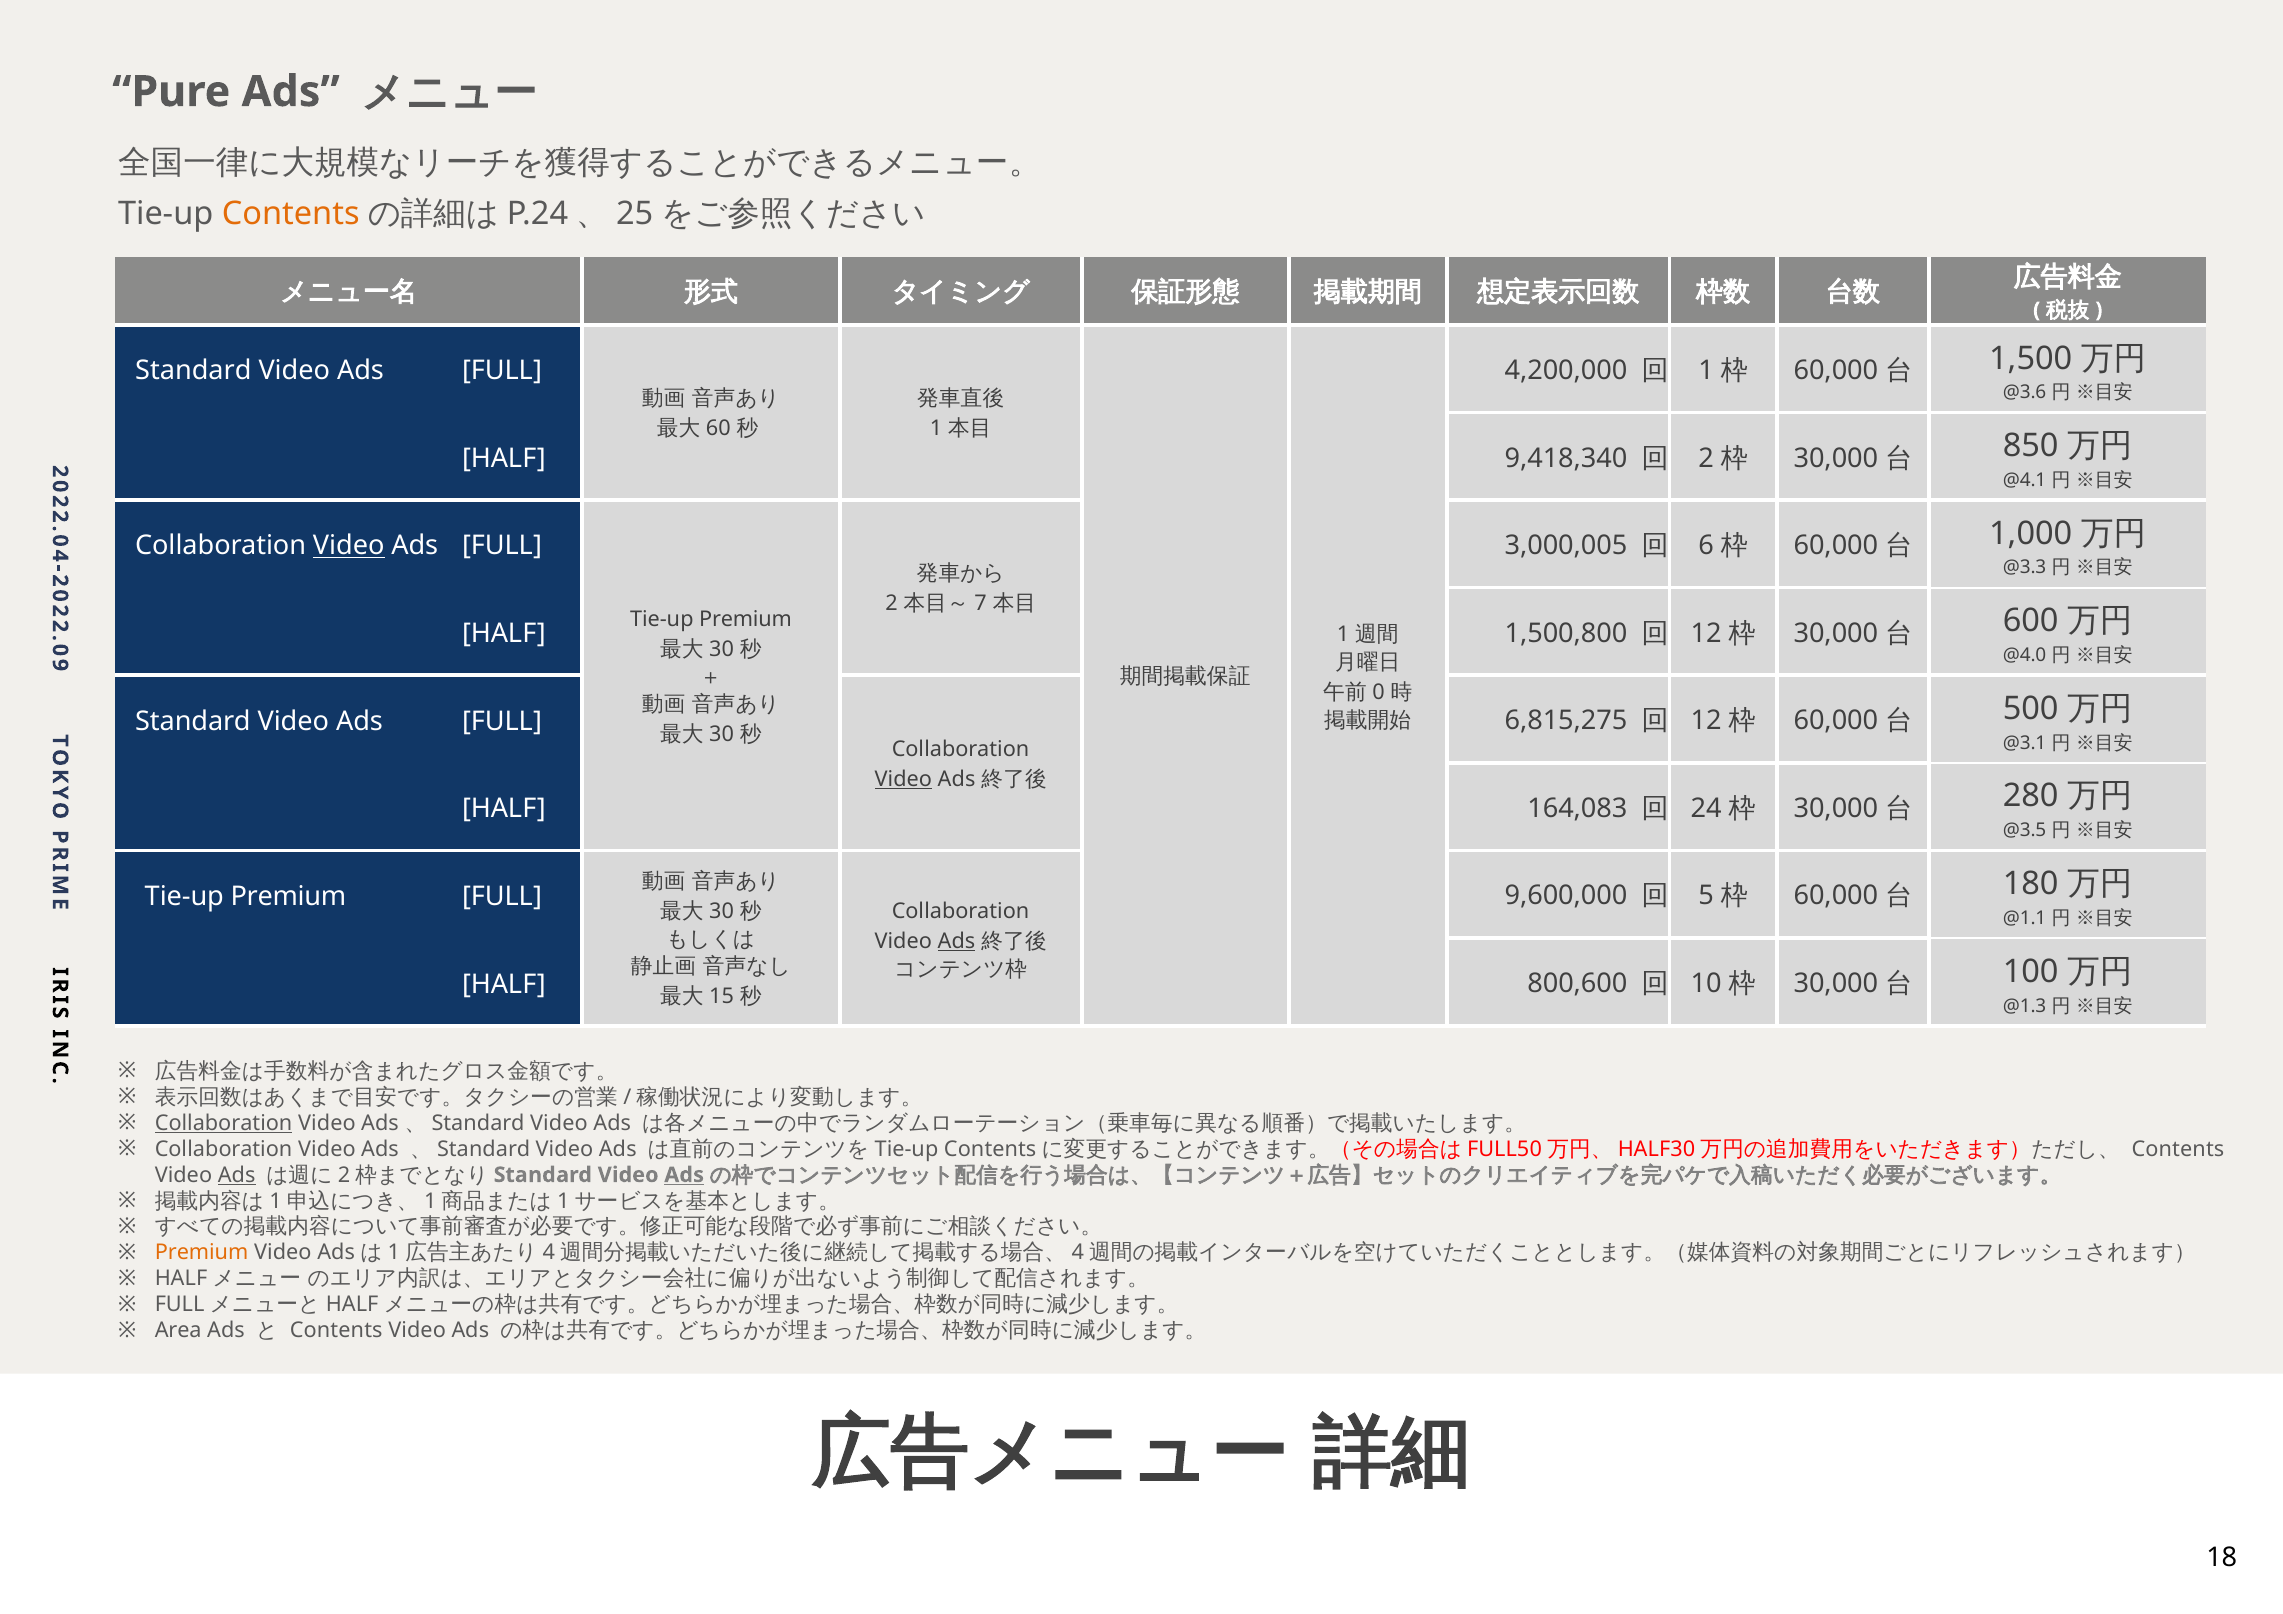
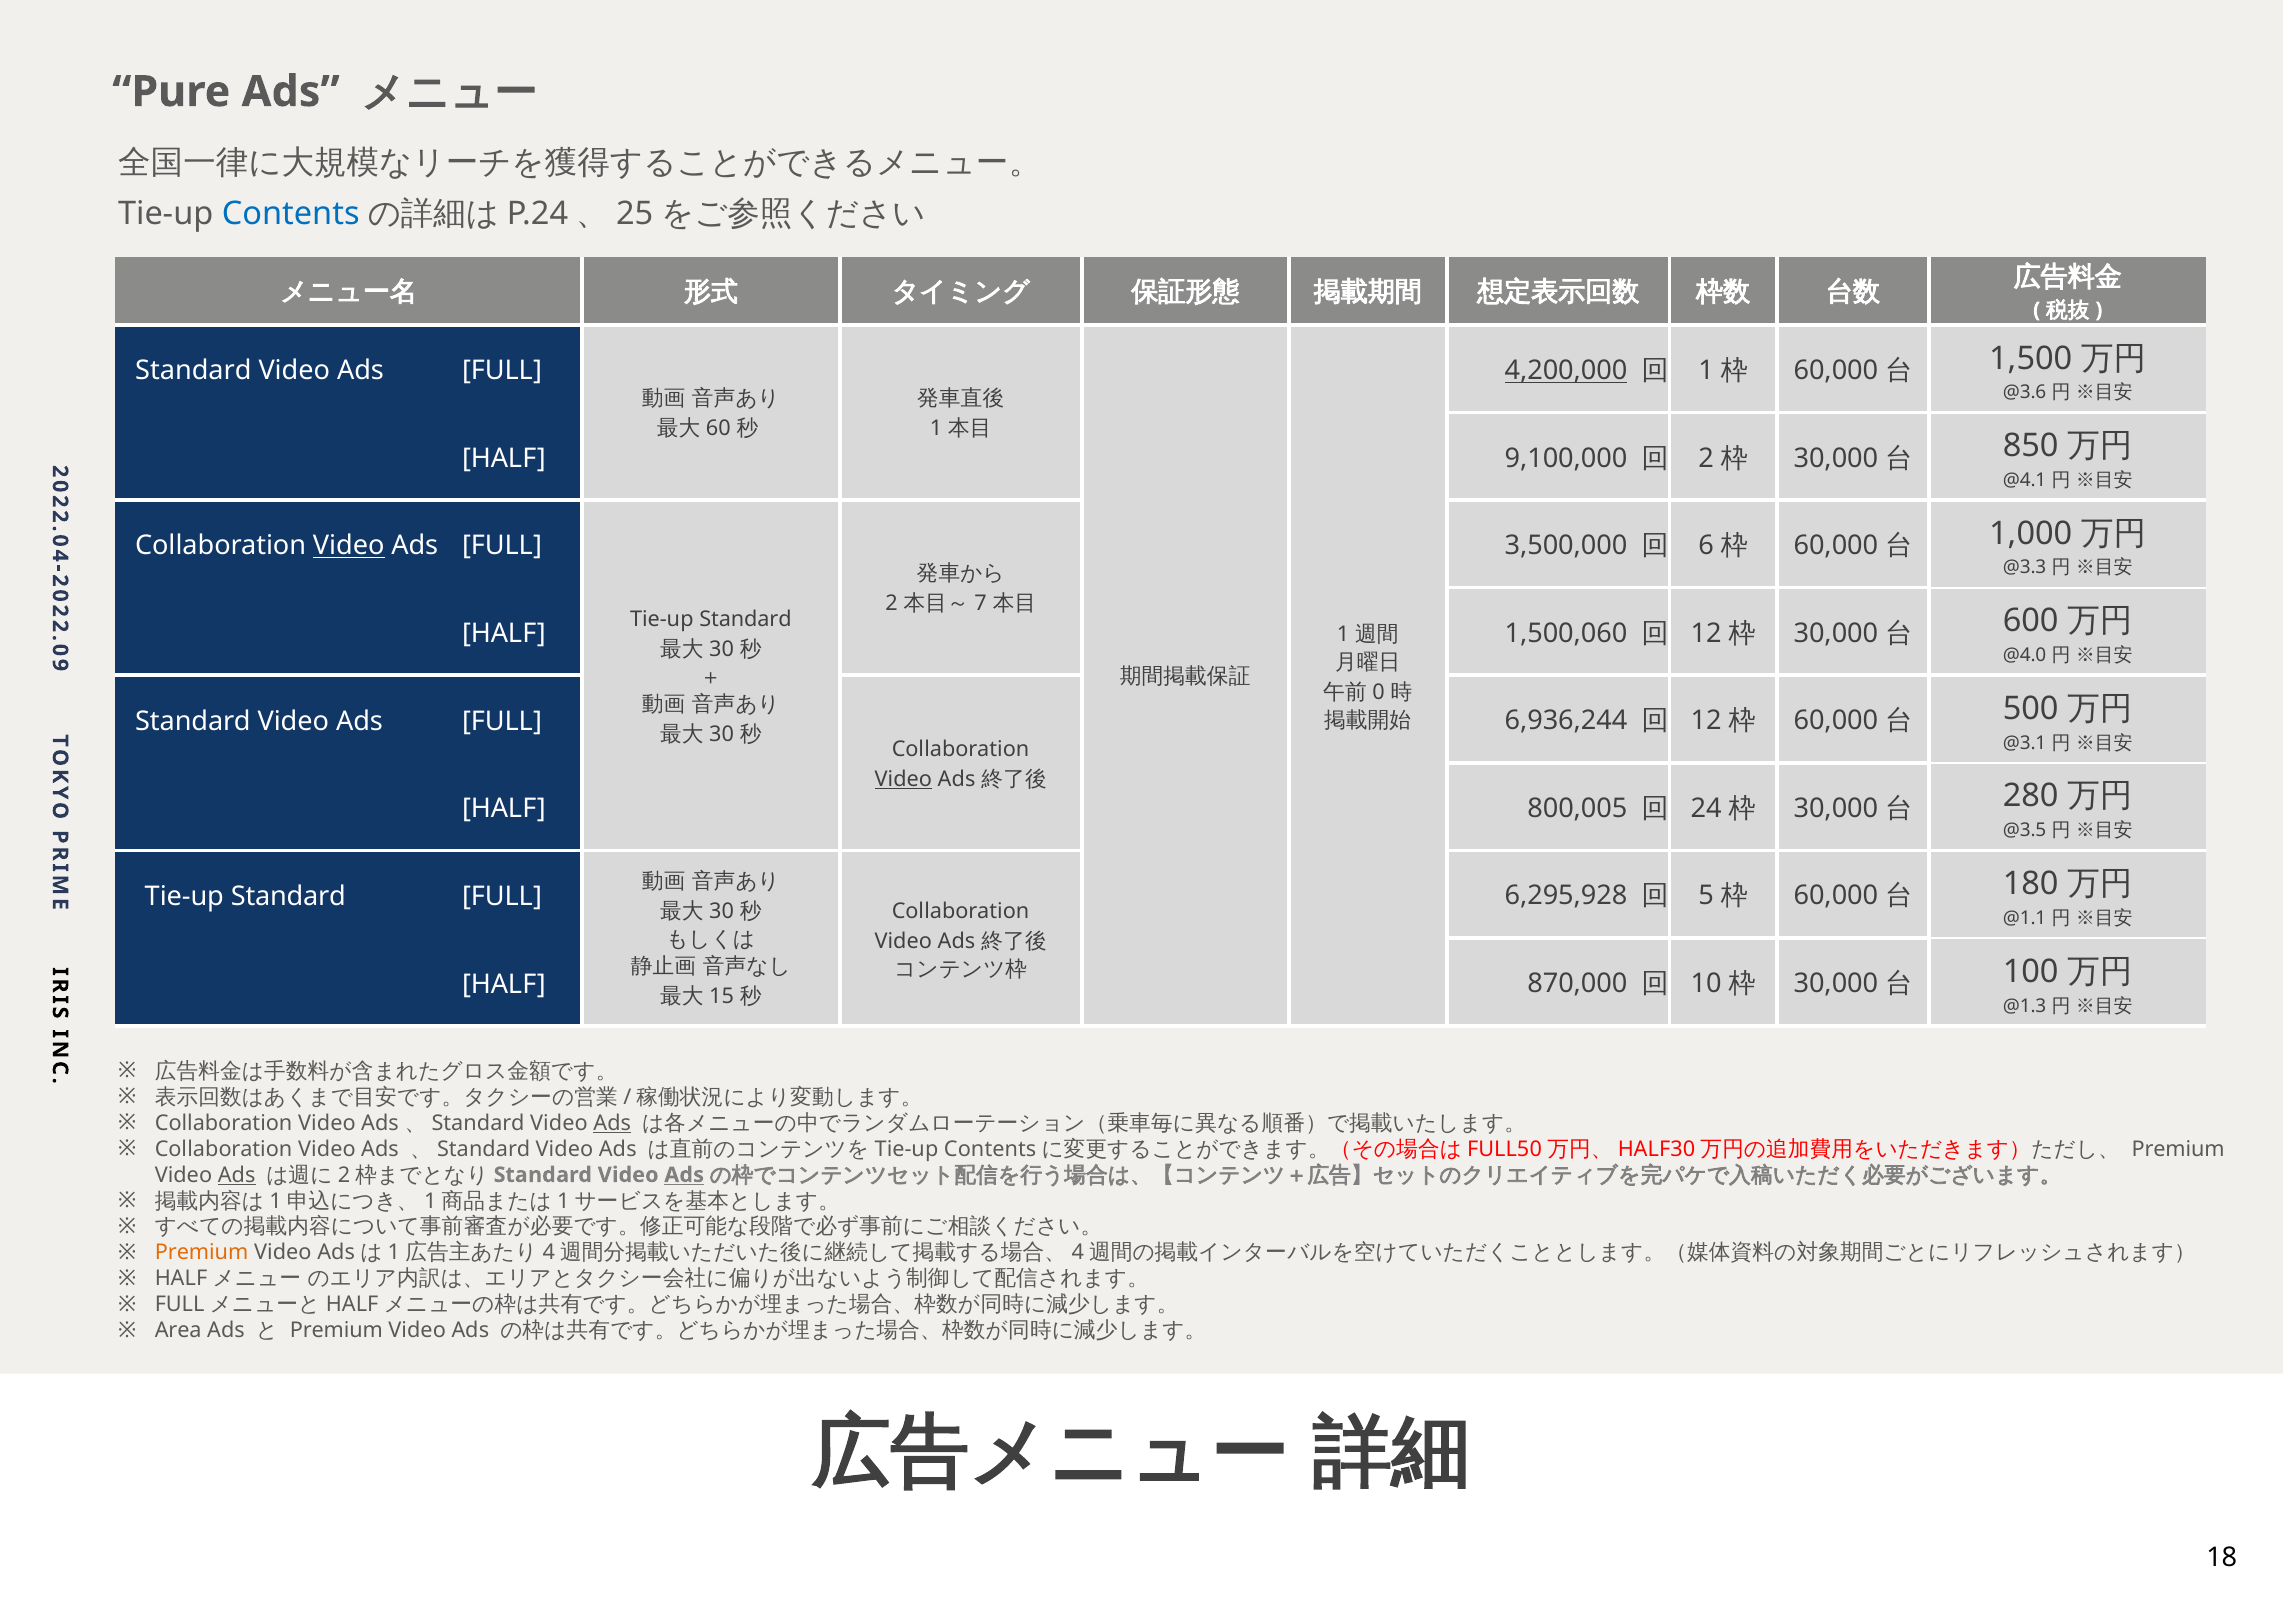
Contents at (291, 214) colour: orange -> blue
4,200,000 underline: none -> present
9,418,340: 9,418,340 -> 9,100,000
3,000,005: 3,000,005 -> 3,500,000
Premium at (746, 619): Premium -> Standard
1,500,800: 1,500,800 -> 1,500,060
6,815,275: 6,815,275 -> 6,936,244
164,083: 164,083 -> 800,005
9,600,000: 9,600,000 -> 6,295,928
Premium at (288, 896): Premium -> Standard
Ads at (957, 941) underline: present -> none
800,600: 800,600 -> 870,000
Collaboration at (224, 1123) underline: present -> none
Ads at (612, 1123) underline: none -> present
Contents at (2178, 1149): Contents -> Premium
Contents at (336, 1331): Contents -> Premium
